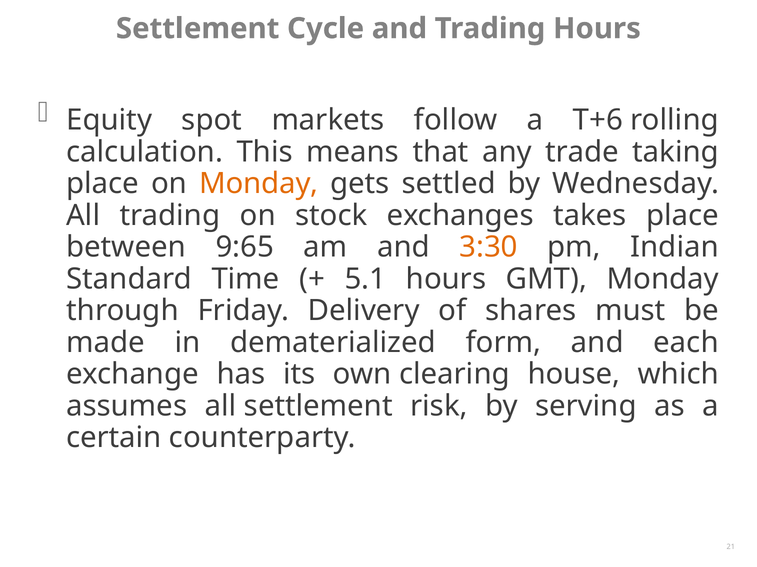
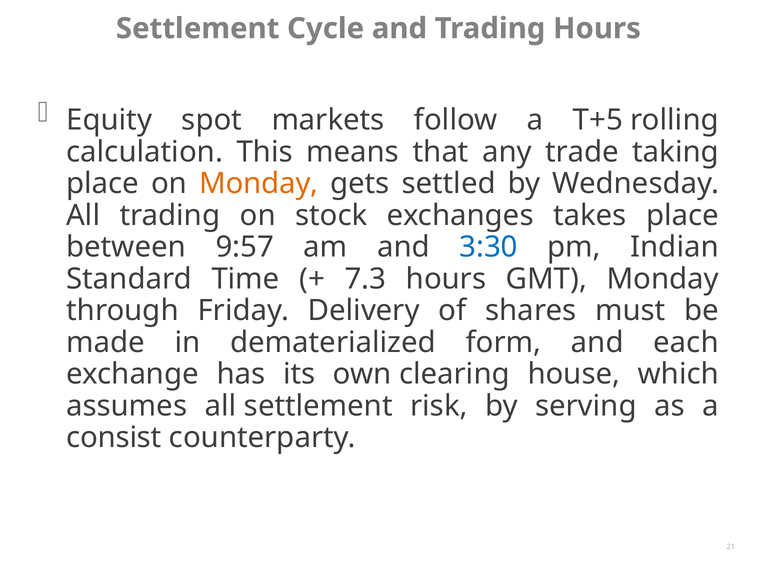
T+6: T+6 -> T+5
9:65: 9:65 -> 9:57
3:30 colour: orange -> blue
5.1: 5.1 -> 7.3
certain: certain -> consist
